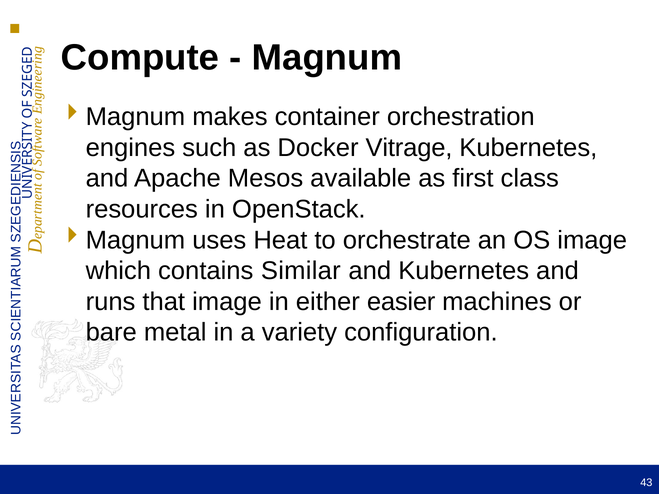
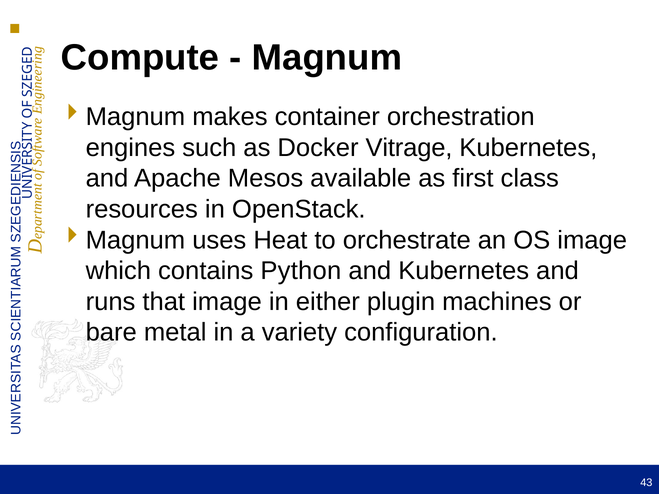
Similar: Similar -> Python
easier: easier -> plugin
